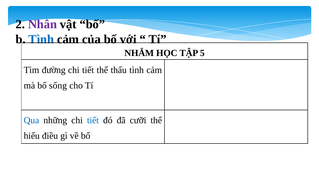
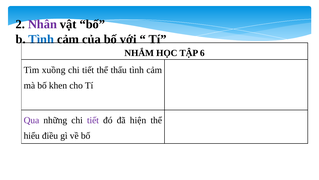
5: 5 -> 6
đường: đường -> xuồng
sống: sống -> khen
Qua colour: blue -> purple
tiết at (93, 120) colour: blue -> purple
cưỡi: cưỡi -> hiện
